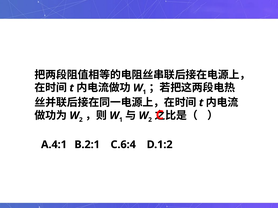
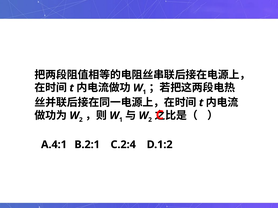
C.6:4: C.6:4 -> C.2:4
